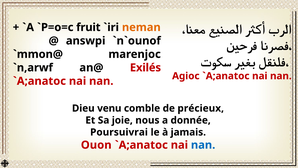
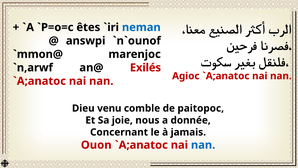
fruit: fruit -> êtes
neman colour: orange -> blue
précieux: précieux -> paitopoc
Poursuivrai: Poursuivrai -> Concernant
